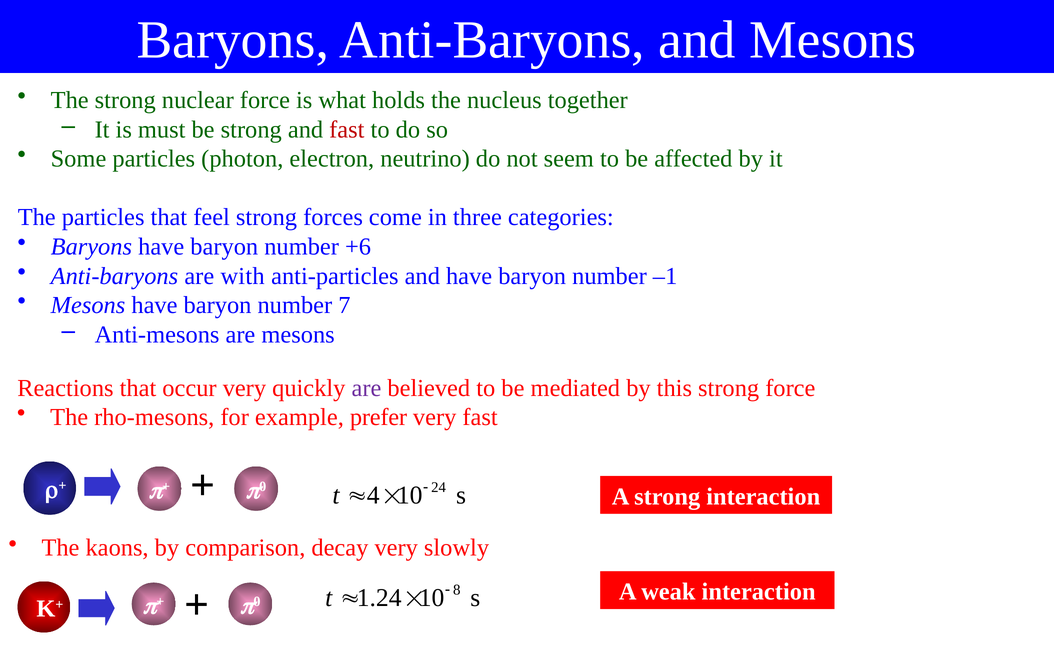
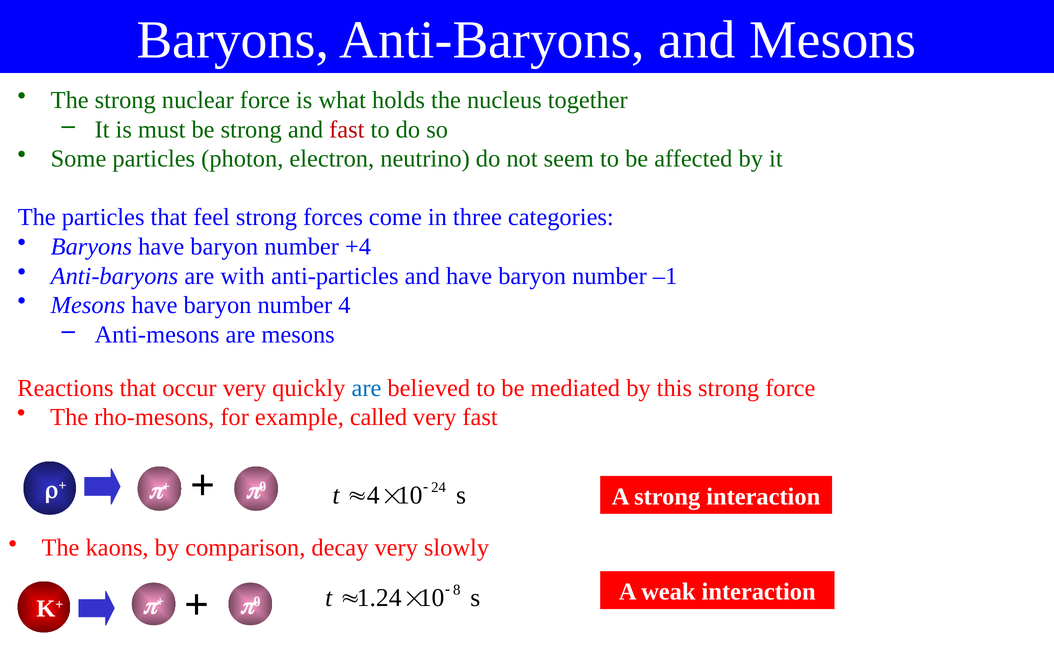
+6: +6 -> +4
number 7: 7 -> 4
are at (366, 388) colour: purple -> blue
prefer: prefer -> called
